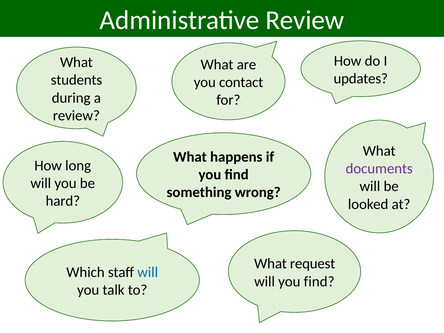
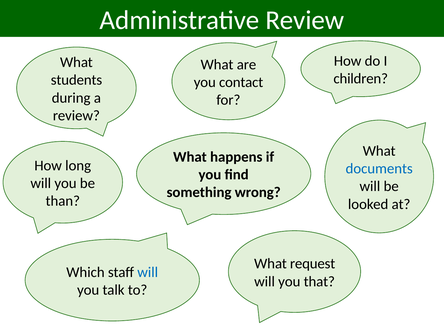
updates: updates -> children
documents colour: purple -> blue
hard: hard -> than
will you find: find -> that
